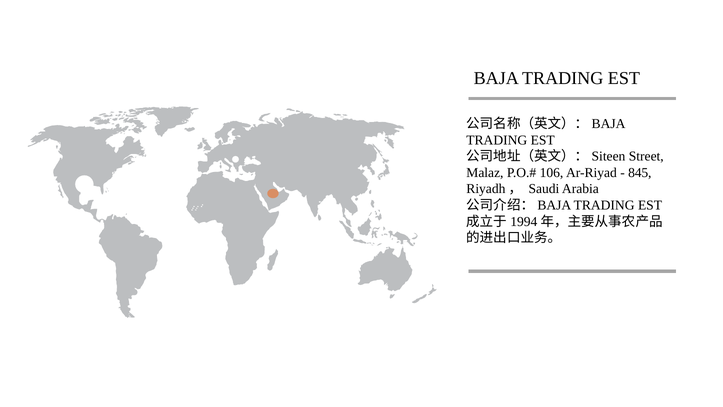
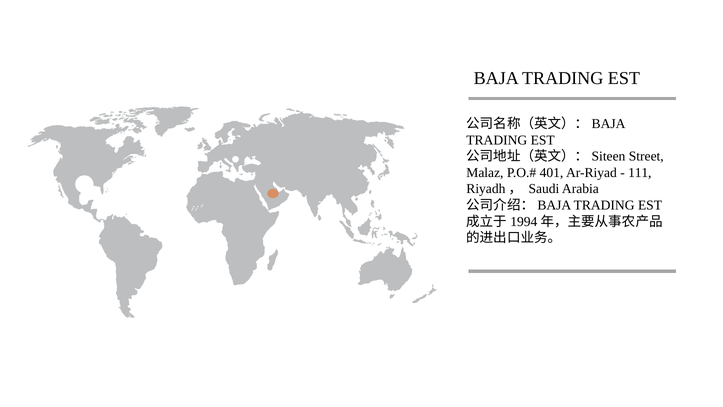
106: 106 -> 401
845: 845 -> 111
